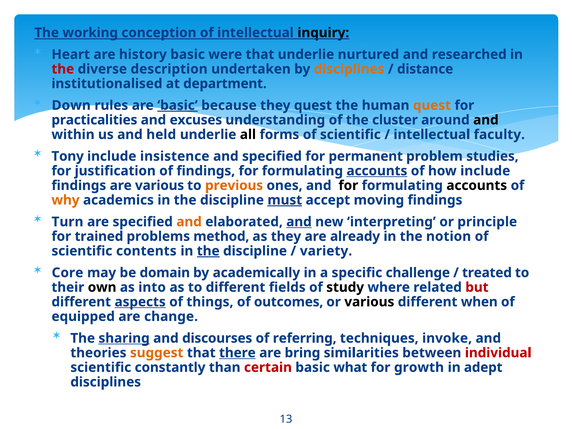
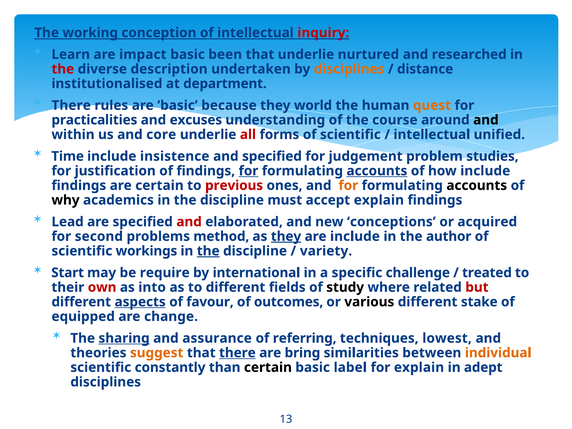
inquiry colour: black -> red
Heart: Heart -> Learn
history: history -> impact
were: were -> been
Down at (71, 105): Down -> There
basic at (177, 105) underline: present -> none
they quest: quest -> world
cluster: cluster -> course
held: held -> core
all colour: black -> red
faculty: faculty -> unified
Tony: Tony -> Time
permanent: permanent -> judgement
for at (248, 171) underline: none -> present
are various: various -> certain
previous colour: orange -> red
for at (348, 185) colour: black -> orange
why colour: orange -> black
must underline: present -> none
accept moving: moving -> explain
Turn: Turn -> Lead
and at (189, 222) colour: orange -> red
and at (299, 222) underline: present -> none
interpreting: interpreting -> conceptions
principle: principle -> acquired
trained: trained -> second
they at (286, 236) underline: none -> present
are already: already -> include
notion: notion -> author
contents: contents -> workings
Core: Core -> Start
domain: domain -> require
academically: academically -> international
own colour: black -> red
things: things -> favour
when: when -> stake
discourses: discourses -> assurance
invoke: invoke -> lowest
individual colour: red -> orange
certain at (268, 367) colour: red -> black
what: what -> label
for growth: growth -> explain
